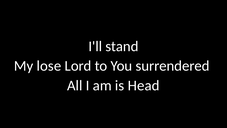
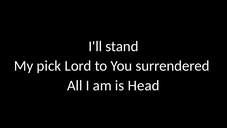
lose: lose -> pick
